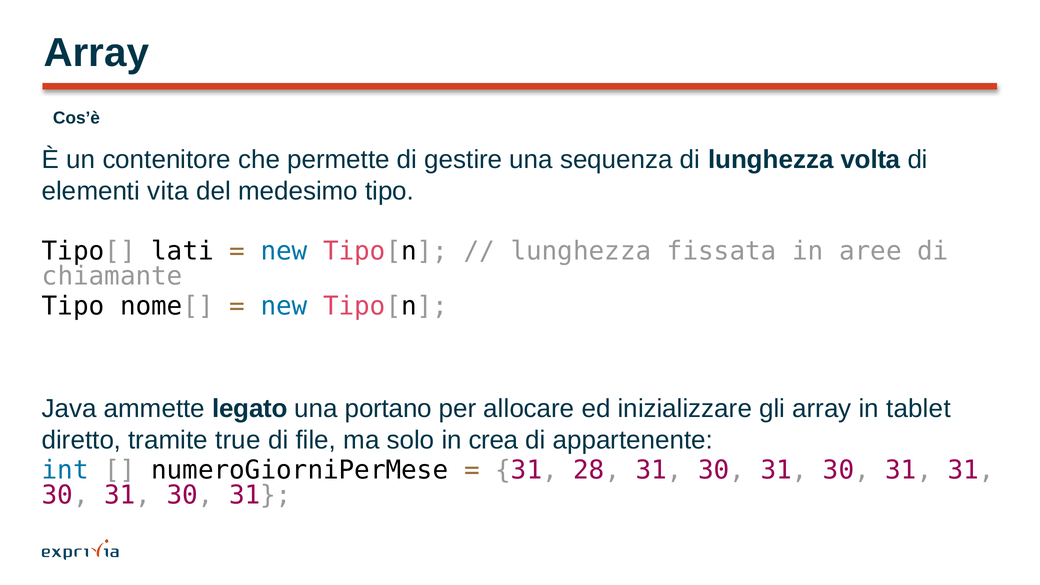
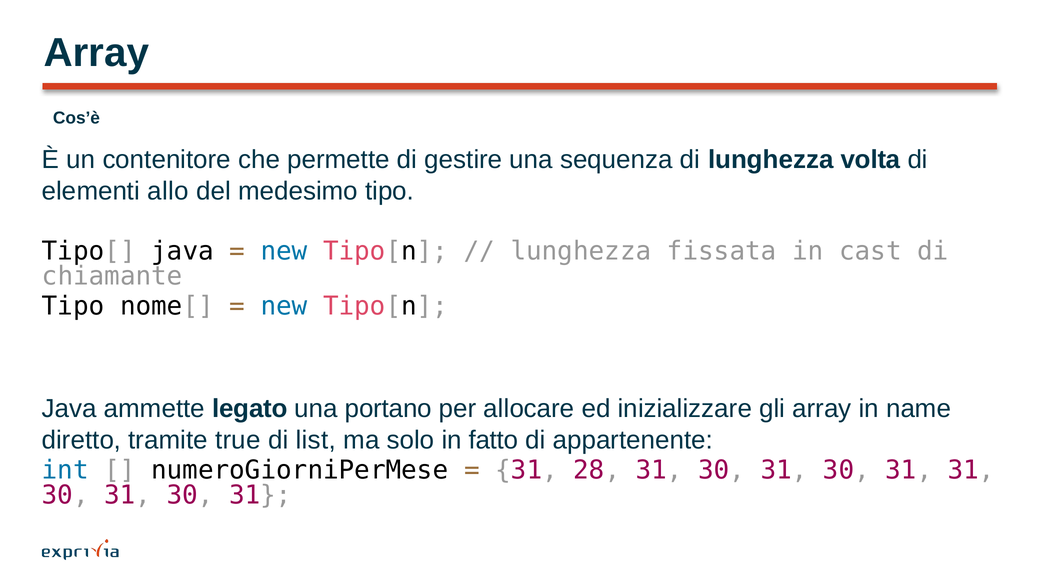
vita: vita -> allo
Tipo[ lati: lati -> java
aree: aree -> cast
tablet: tablet -> name
file: file -> list
crea: crea -> fatto
